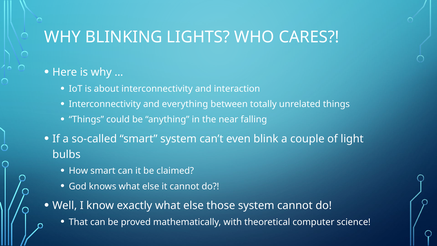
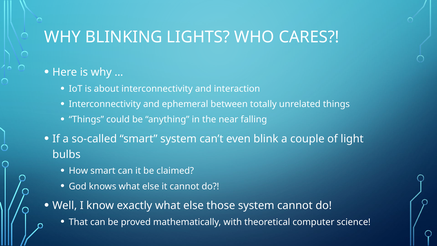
everything: everything -> ephemeral
